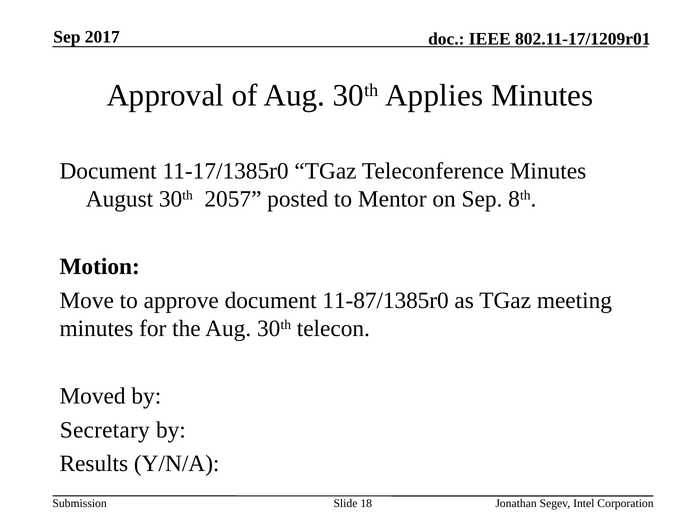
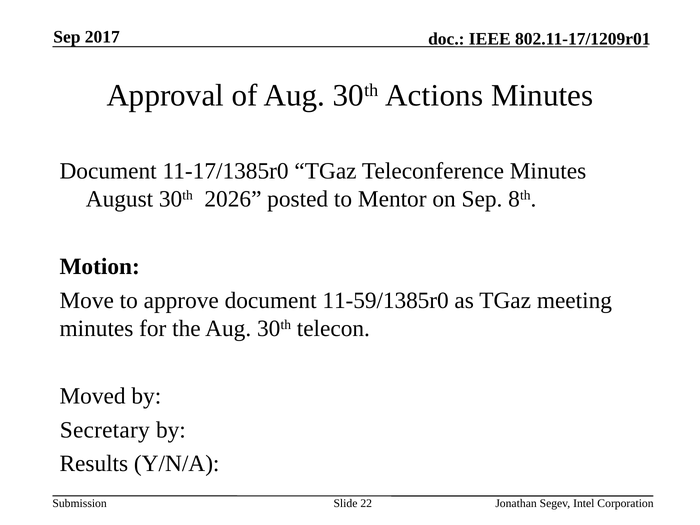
Applies: Applies -> Actions
2057: 2057 -> 2026
11-87/1385r0: 11-87/1385r0 -> 11-59/1385r0
18: 18 -> 22
